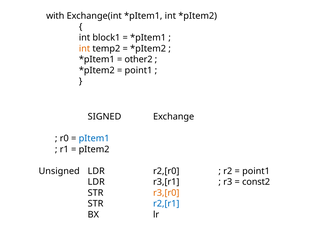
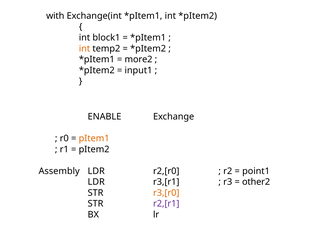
other2: other2 -> more2
point1 at (138, 70): point1 -> input1
SIGNED: SIGNED -> ENABLE
pItem1 colour: blue -> orange
Unsigned: Unsigned -> Assembly
const2: const2 -> other2
r2,[r1 colour: blue -> purple
